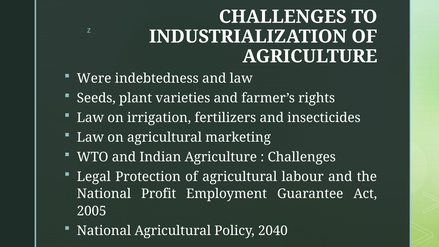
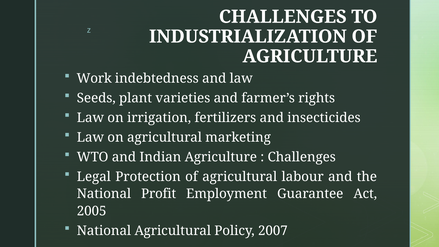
Were: Were -> Work
2040: 2040 -> 2007
